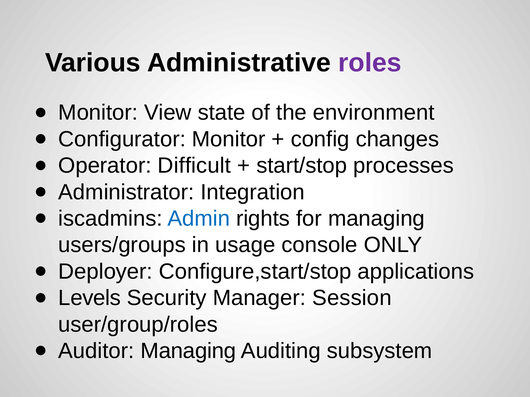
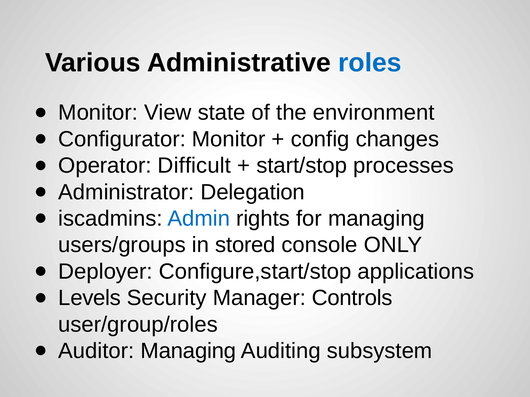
roles colour: purple -> blue
Integration: Integration -> Delegation
usage: usage -> stored
Session: Session -> Controls
